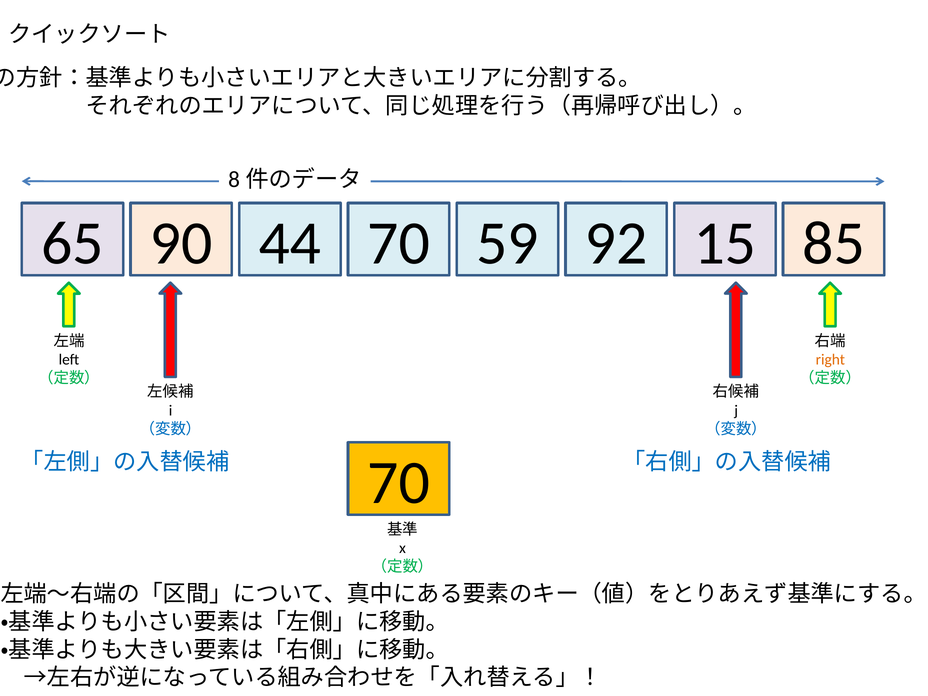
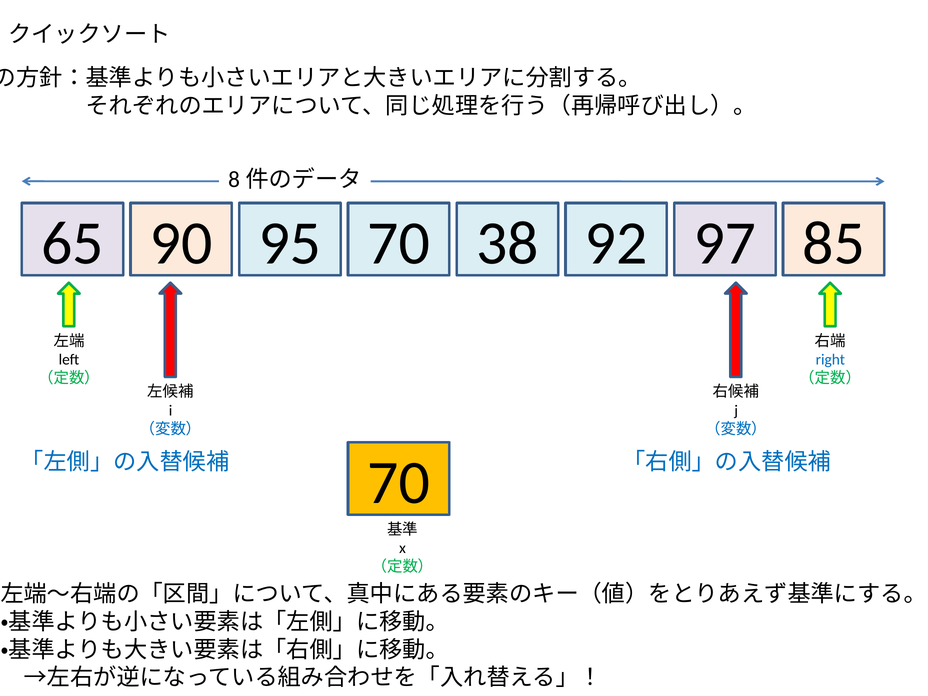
44: 44 -> 95
59: 59 -> 38
15: 15 -> 97
right colour: orange -> blue
